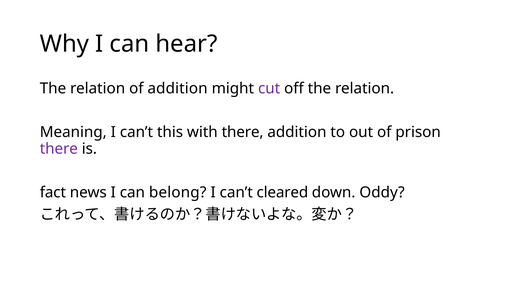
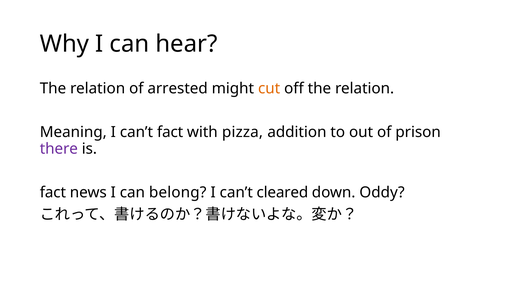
of addition: addition -> arrested
cut colour: purple -> orange
can’t this: this -> fact
with there: there -> pizza
